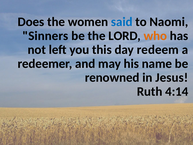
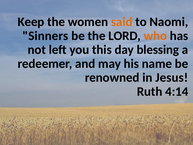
Does: Does -> Keep
said colour: blue -> orange
redeem: redeem -> blessing
